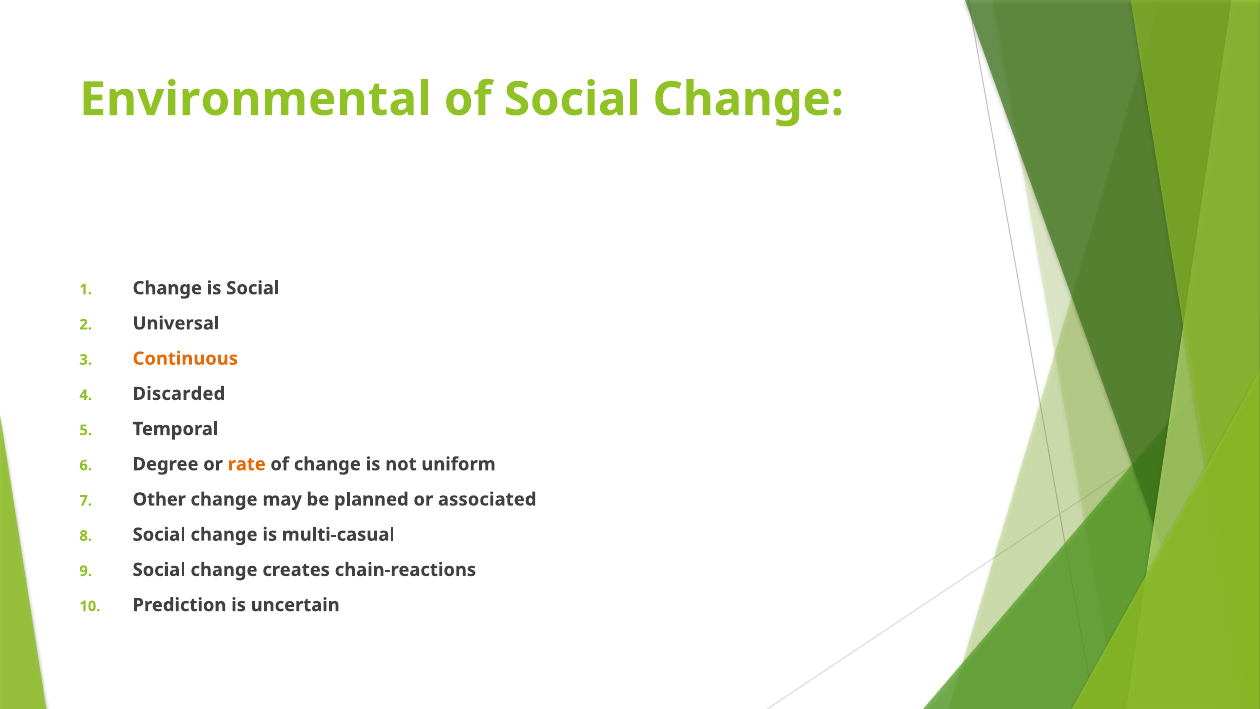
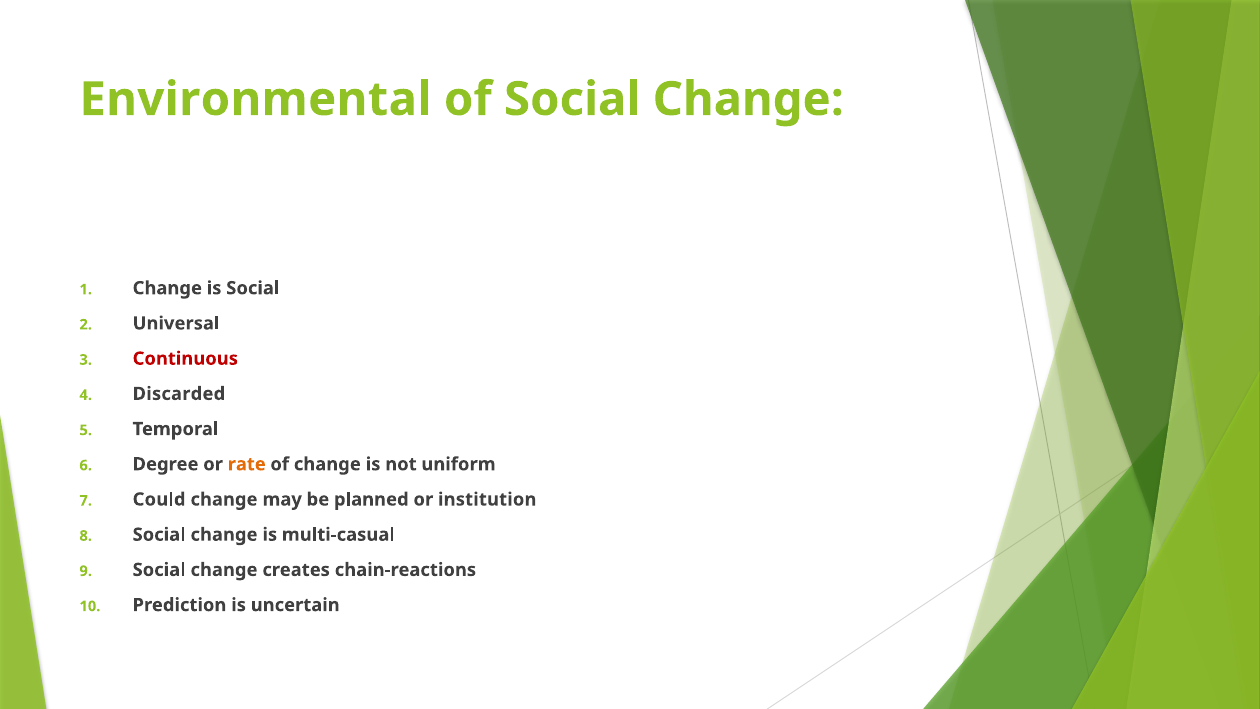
Continuous colour: orange -> red
Other: Other -> Could
associated: associated -> institution
